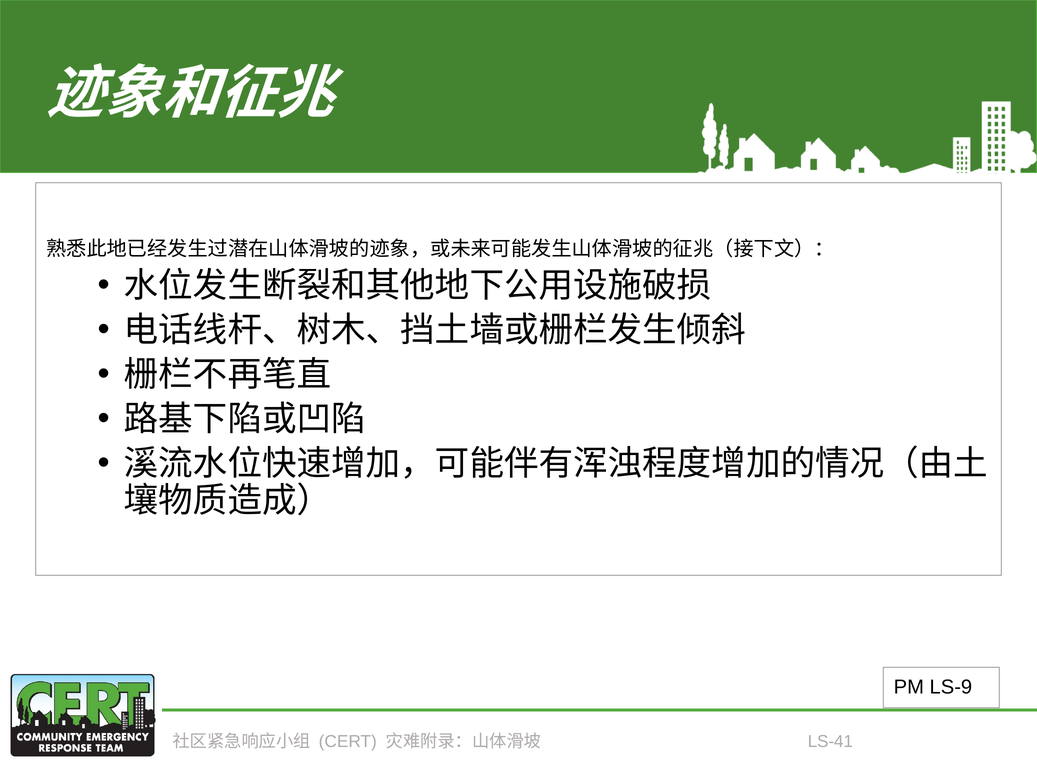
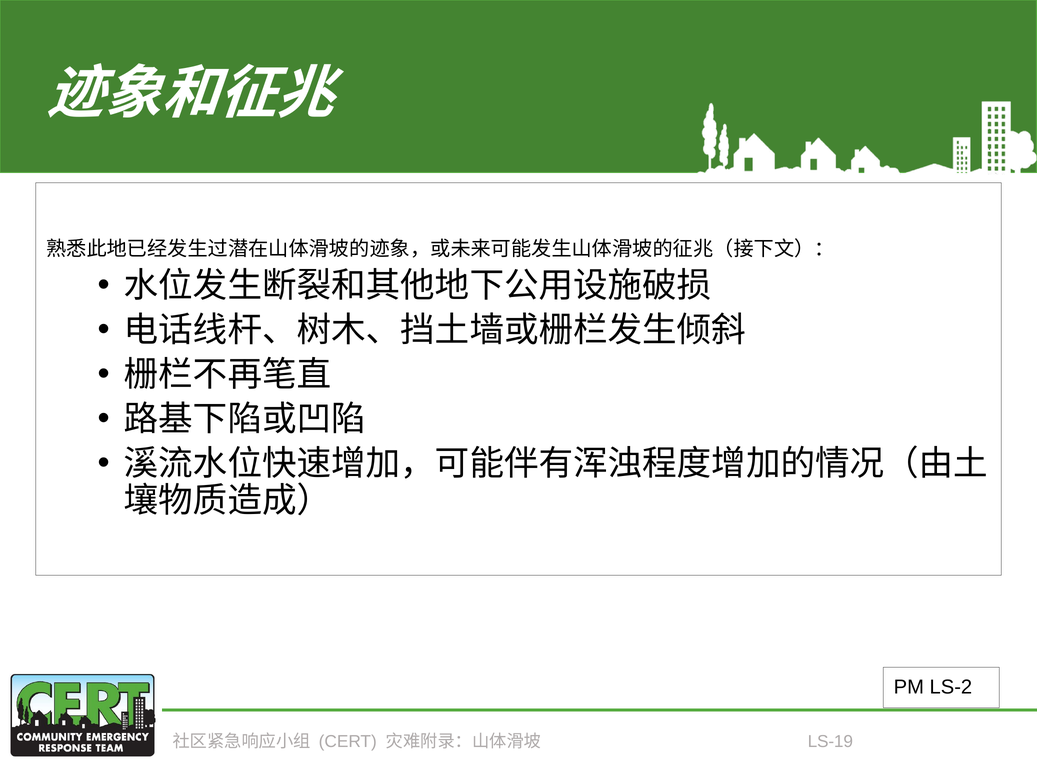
LS-9: LS-9 -> LS-2
LS-41: LS-41 -> LS-19
